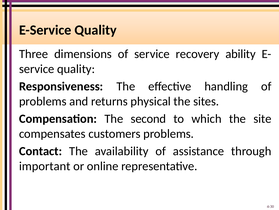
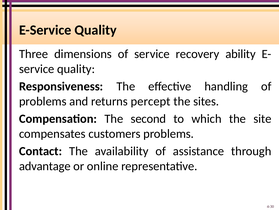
physical: physical -> percept
important: important -> advantage
